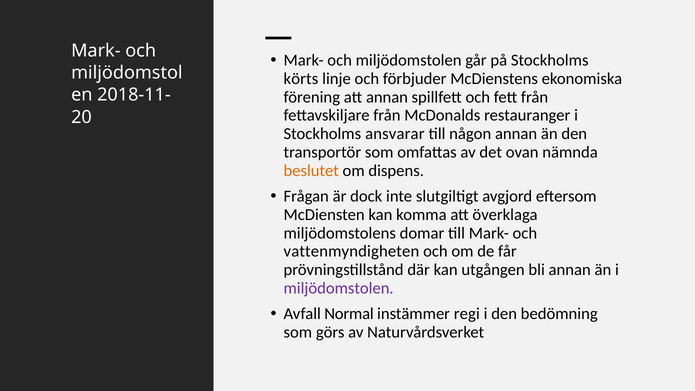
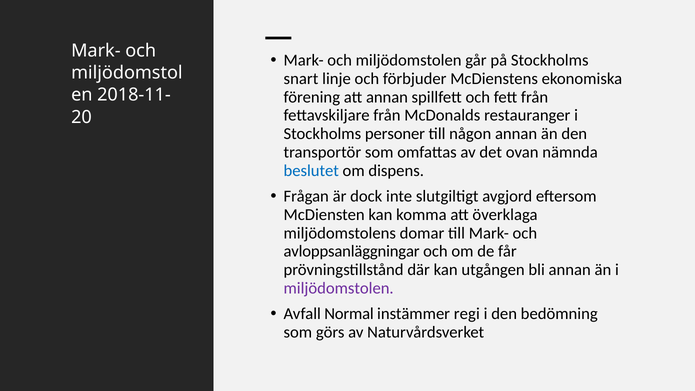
körts: körts -> snart
ansvarar: ansvarar -> personer
beslutet colour: orange -> blue
vattenmyndigheten: vattenmyndigheten -> avloppsanläggningar
